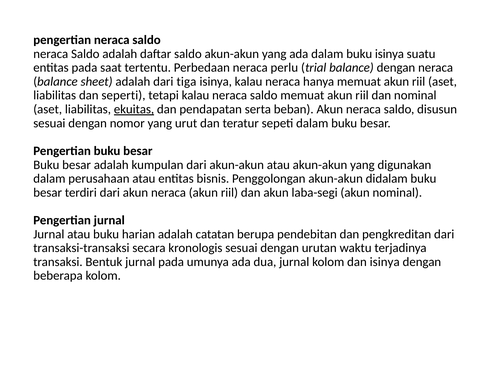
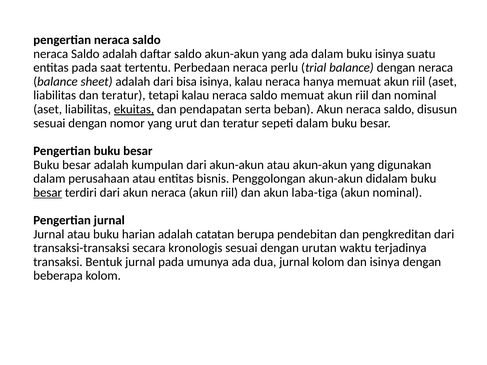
tiga: tiga -> bisa
liabilitas dan seperti: seperti -> teratur
besar at (48, 193) underline: none -> present
laba-segi: laba-segi -> laba-tiga
